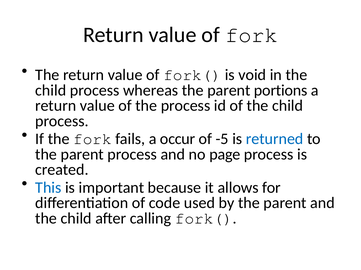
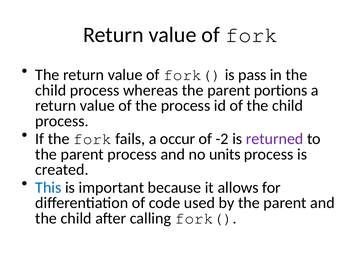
void: void -> pass
-5: -5 -> -2
returned colour: blue -> purple
page: page -> units
